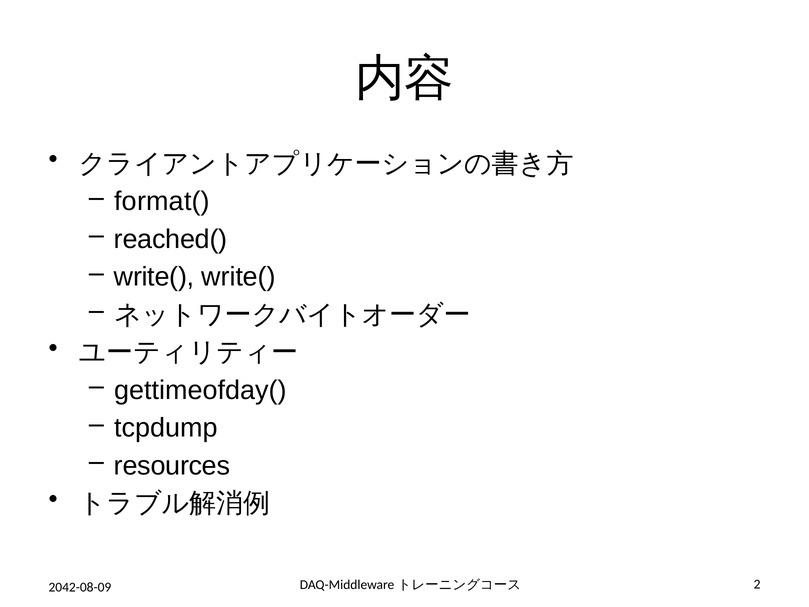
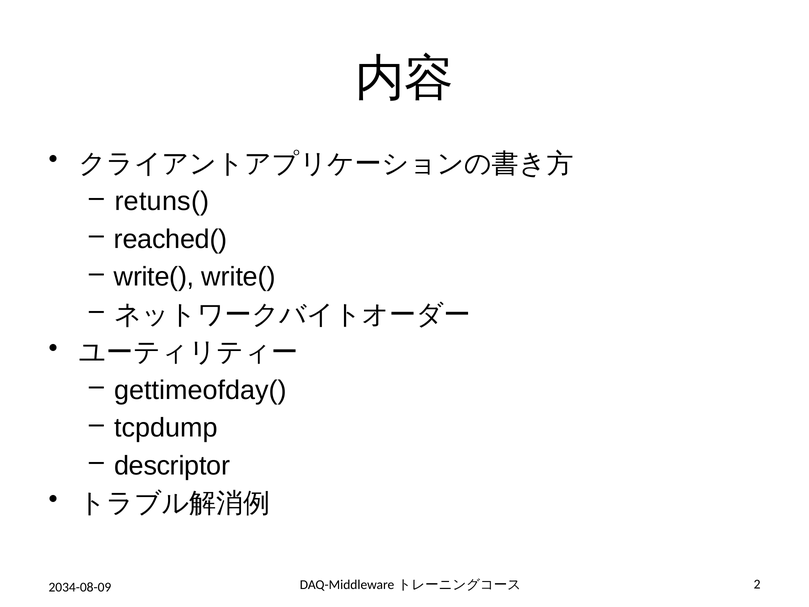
format(: format( -> retuns(
resources: resources -> descriptor
2042-08-09: 2042-08-09 -> 2034-08-09
